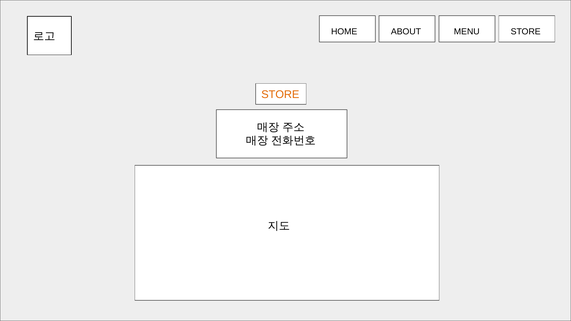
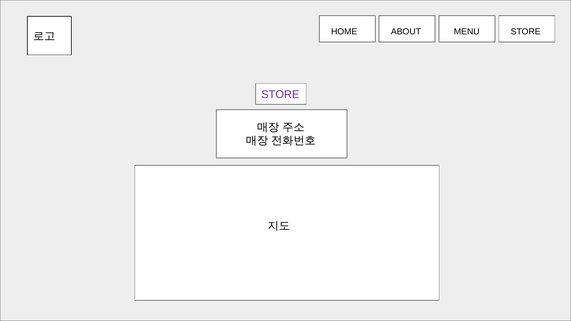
STORE at (280, 95) colour: orange -> purple
